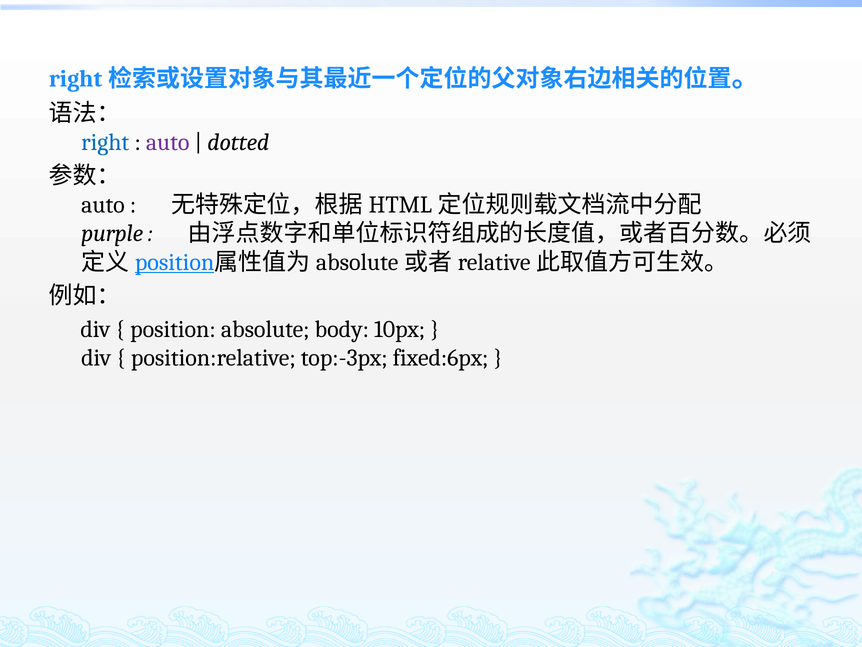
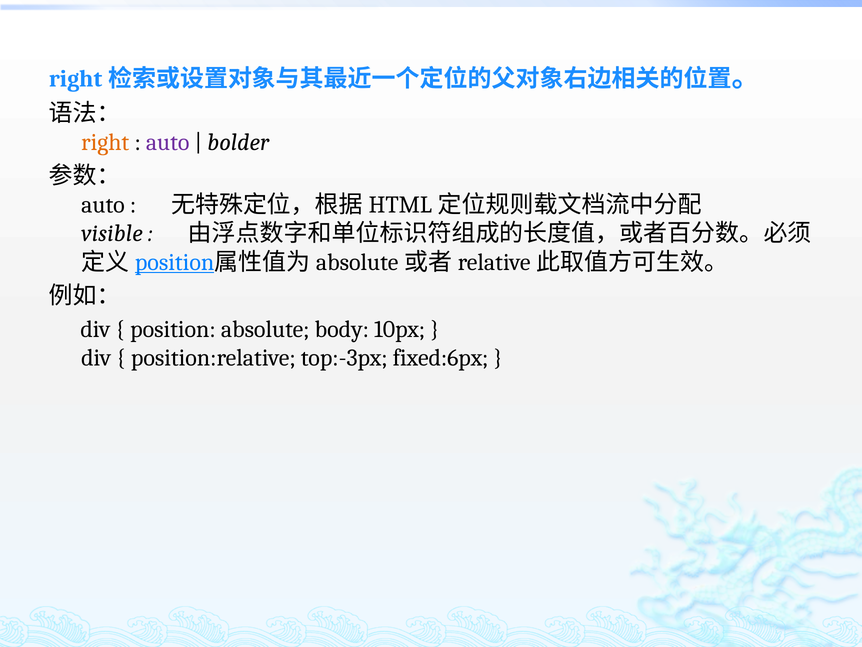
right colour: blue -> orange
dotted: dotted -> bolder
purple: purple -> visible
